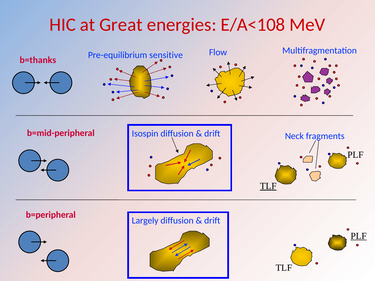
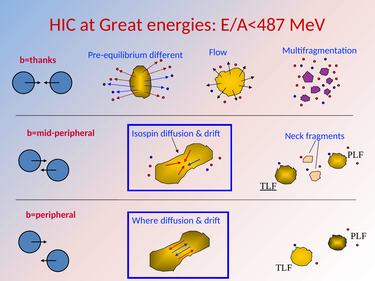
E/A<108: E/A<108 -> E/A<487
sensitive: sensitive -> different
Largely: Largely -> Where
PLF at (359, 236) underline: present -> none
